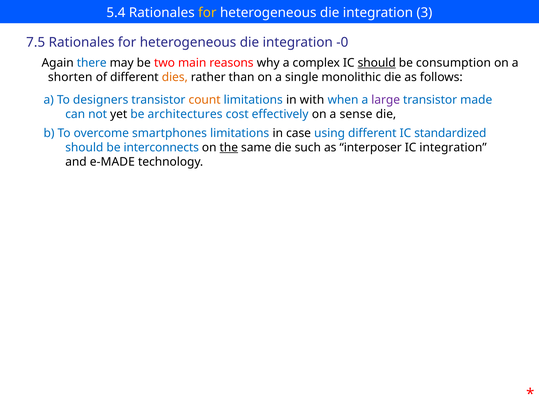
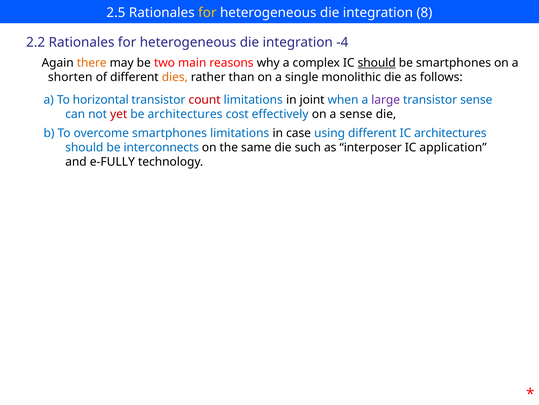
5.4: 5.4 -> 2.5
3: 3 -> 8
7.5: 7.5 -> 2.2
-0: -0 -> -4
there colour: blue -> orange
be consumption: consumption -> smartphones
designers: designers -> horizontal
count colour: orange -> red
with: with -> joint
transistor made: made -> sense
yet colour: black -> red
IC standardized: standardized -> architectures
the underline: present -> none
IC integration: integration -> application
e-MADE: e-MADE -> e-FULLY
